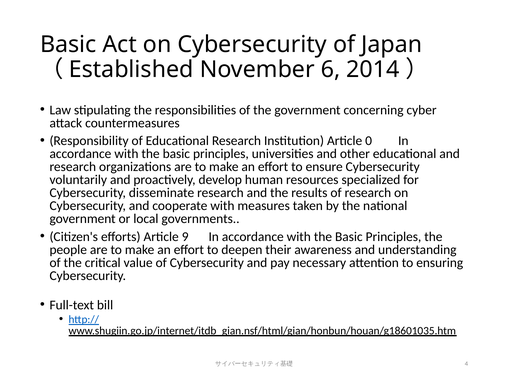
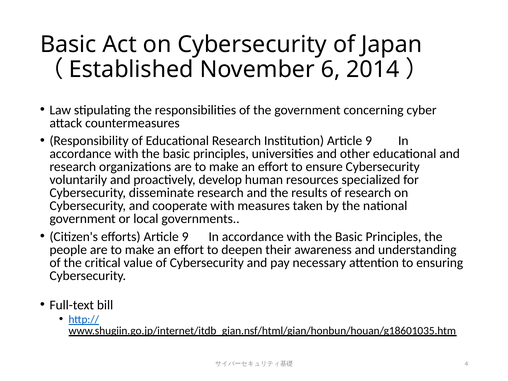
Institution Article 0: 0 -> 9
